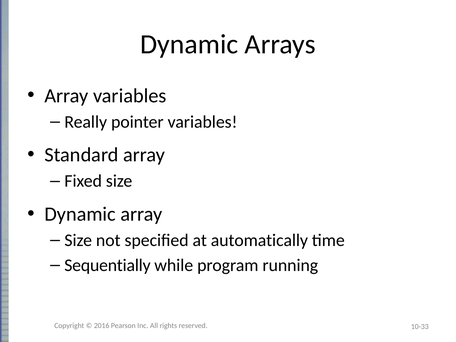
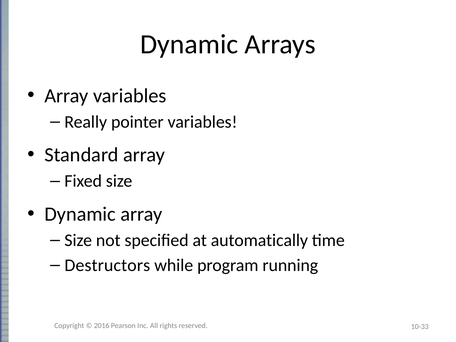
Sequentially: Sequentially -> Destructors
